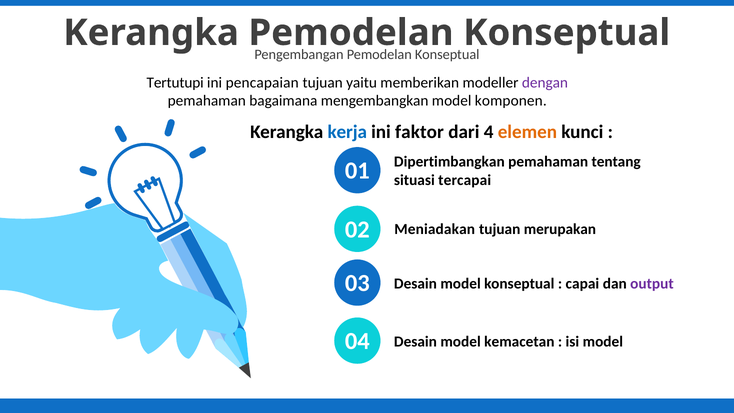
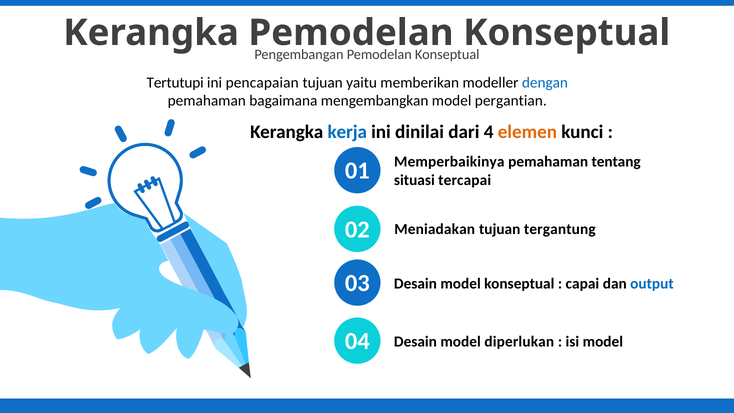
dengan colour: purple -> blue
komponen: komponen -> pergantian
faktor: faktor -> dinilai
Dipertimbangkan: Dipertimbangkan -> Memperbaikinya
merupakan: merupakan -> tergantung
output colour: purple -> blue
kemacetan: kemacetan -> diperlukan
